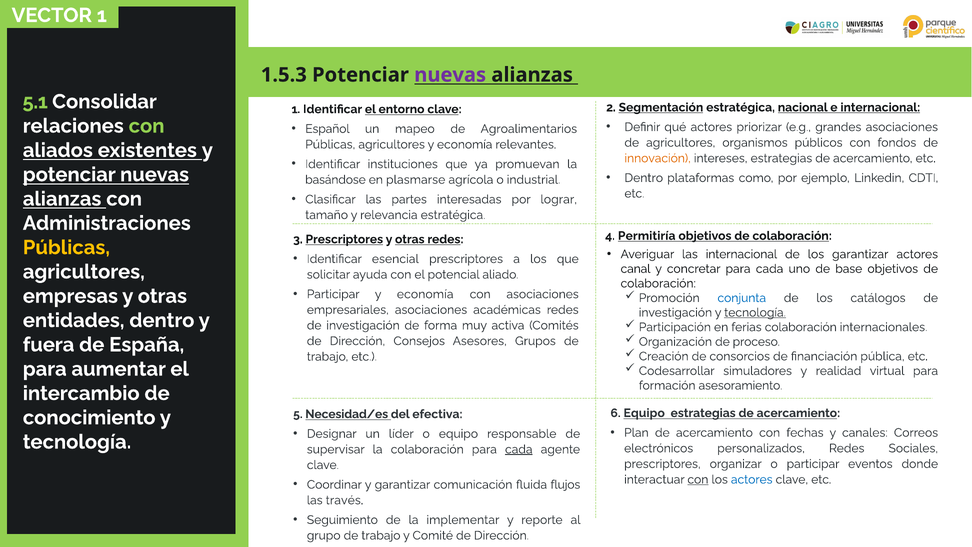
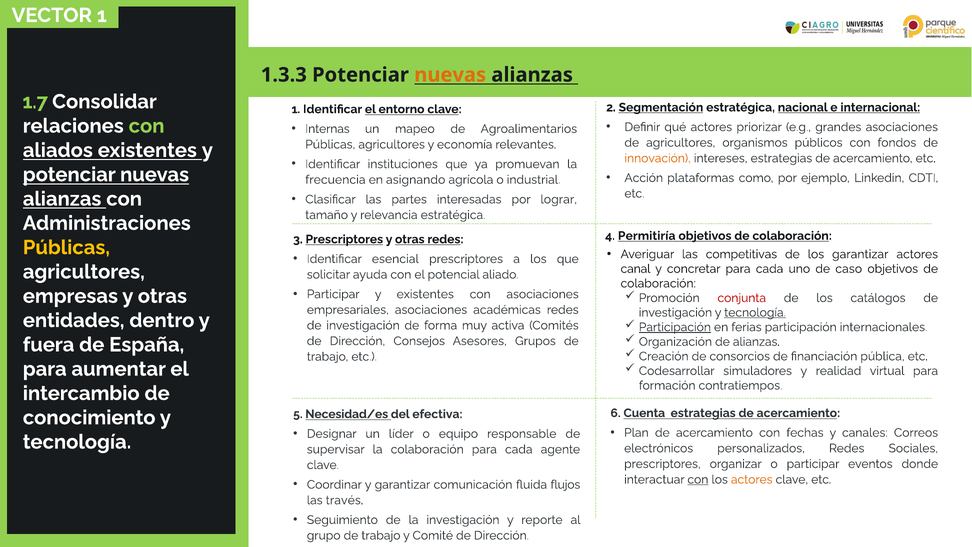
1.5.3: 1.5.3 -> 1.3.3
nuevas at (450, 75) colour: purple -> orange
5.1: 5.1 -> 1.7
Español: Español -> Internas
Dentro at (644, 178): Dentro -> Acción
basándose: basándose -> frecuencia
plasmarse: plasmarse -> asignando
las internacional: internacional -> competitivas
base: base -> caso
Participar y economía: economía -> existentes
conjunta colour: blue -> red
Participación at (675, 327) underline: none -> present
ferias colaboración: colaboración -> participación
de proceso: proceso -> alianzas
asesoramiento: asesoramiento -> contratiempos
6 Equipo: Equipo -> Cuenta
cada at (519, 449) underline: present -> none
actores at (752, 479) colour: blue -> orange
la implementar: implementar -> investigación
